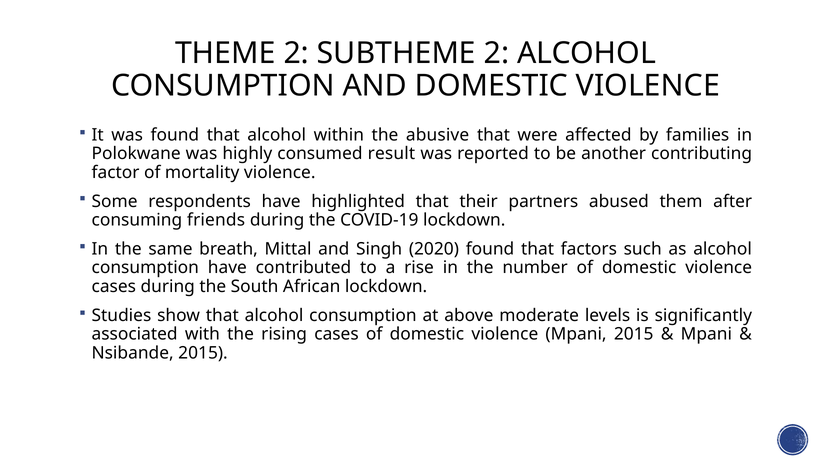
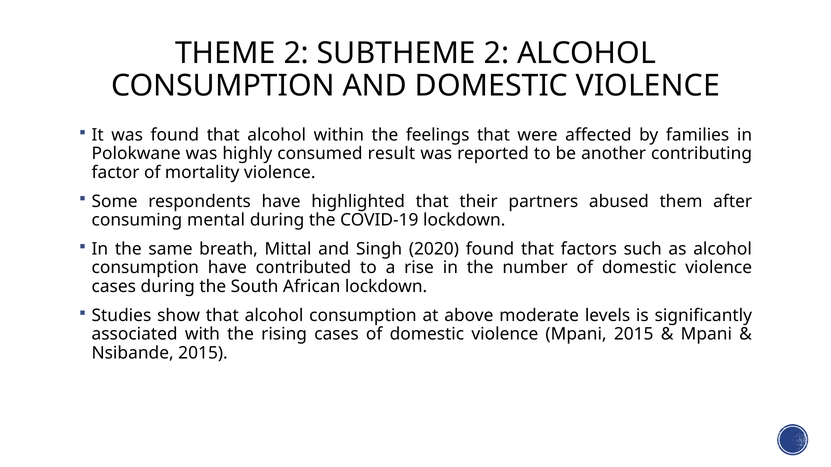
abusive: abusive -> feelings
friends: friends -> mental
